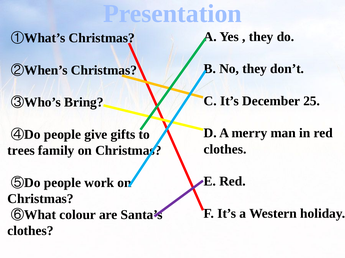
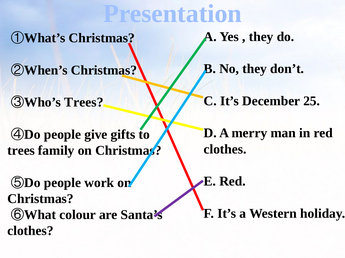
Bring at (84, 103): Bring -> Trees
